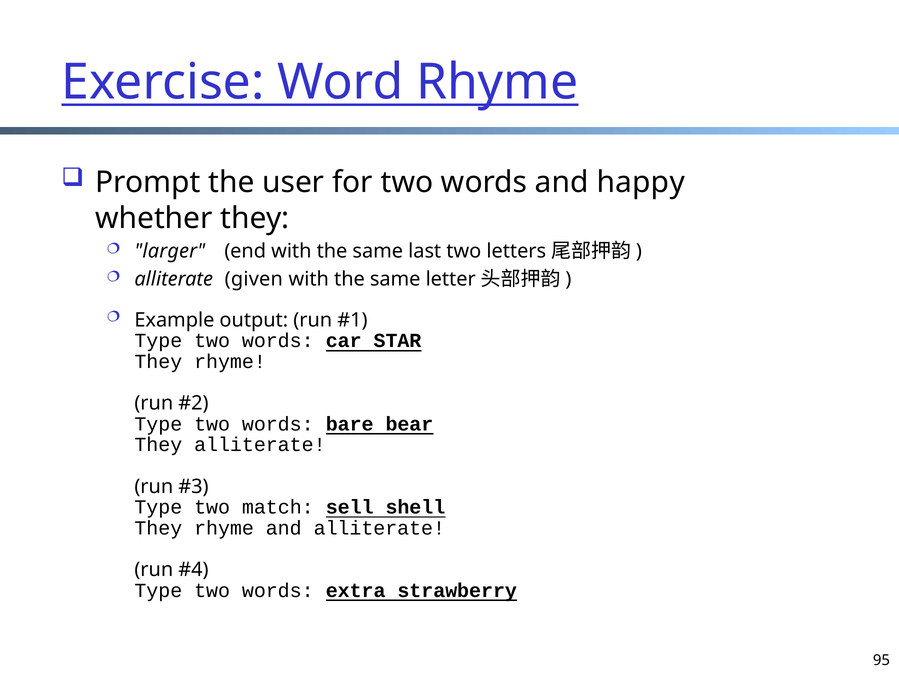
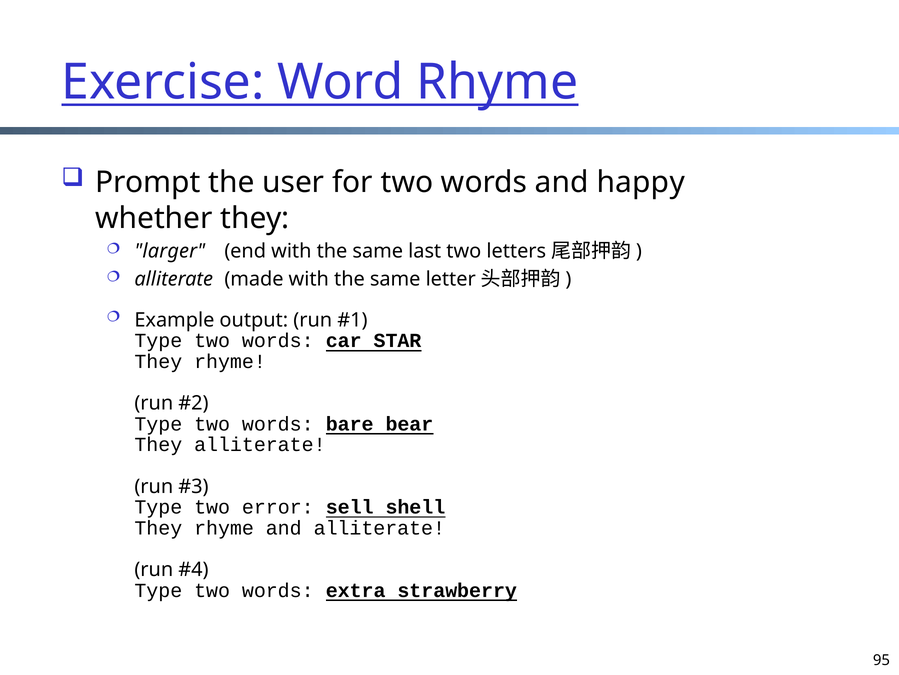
given: given -> made
match: match -> error
